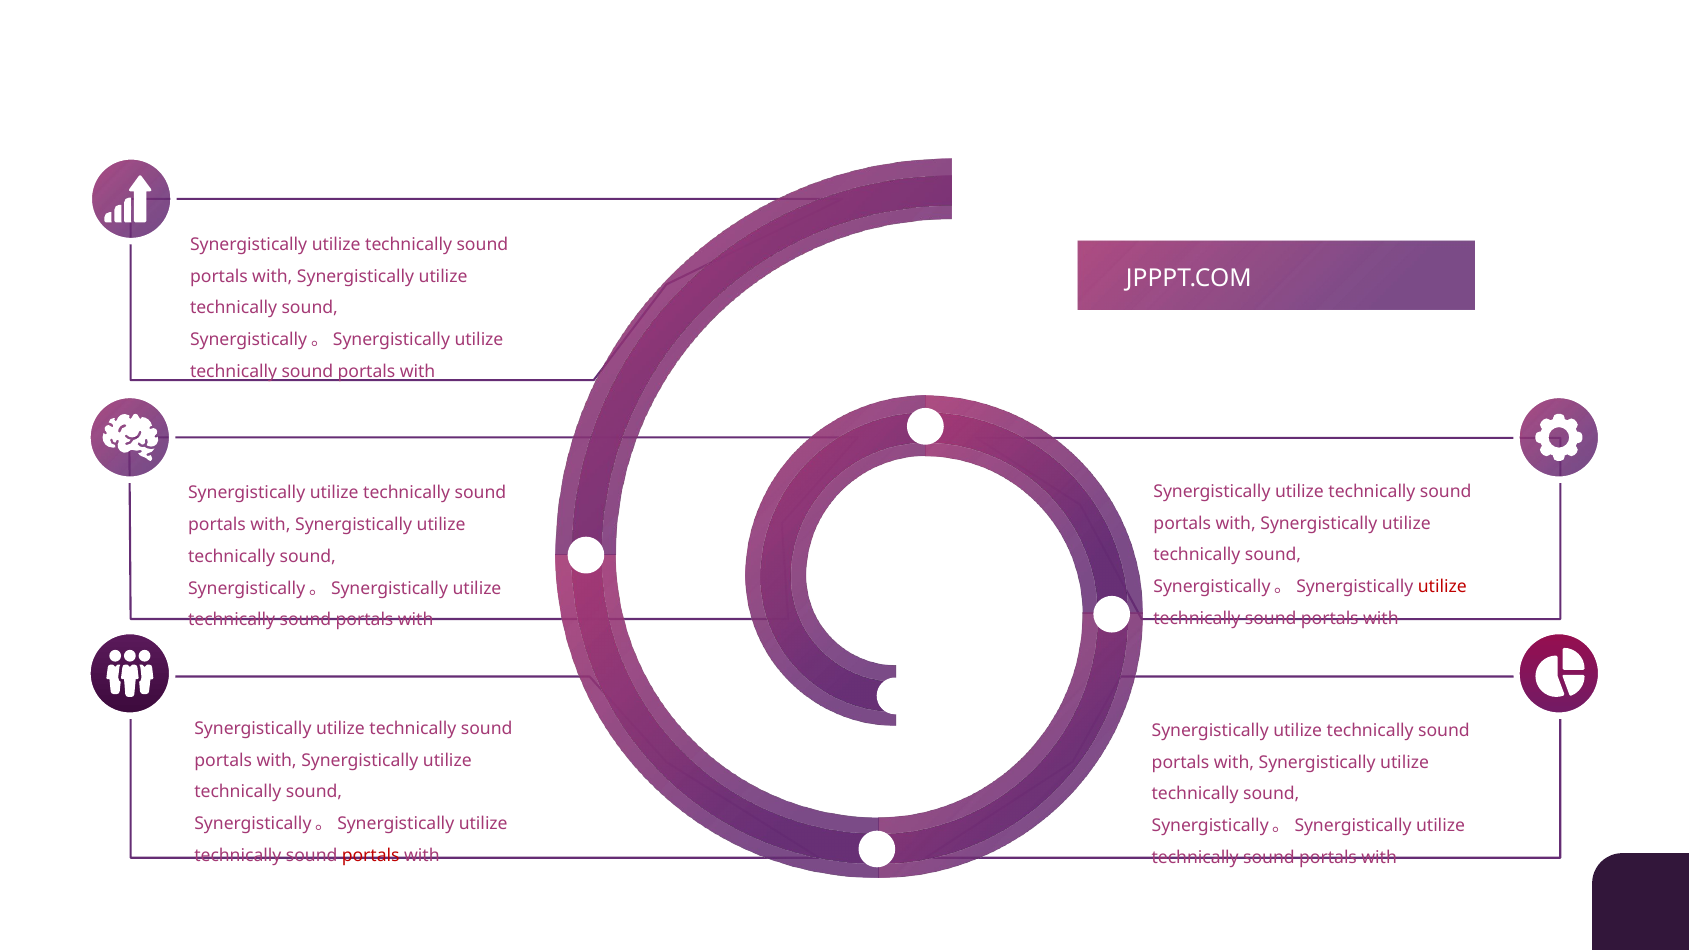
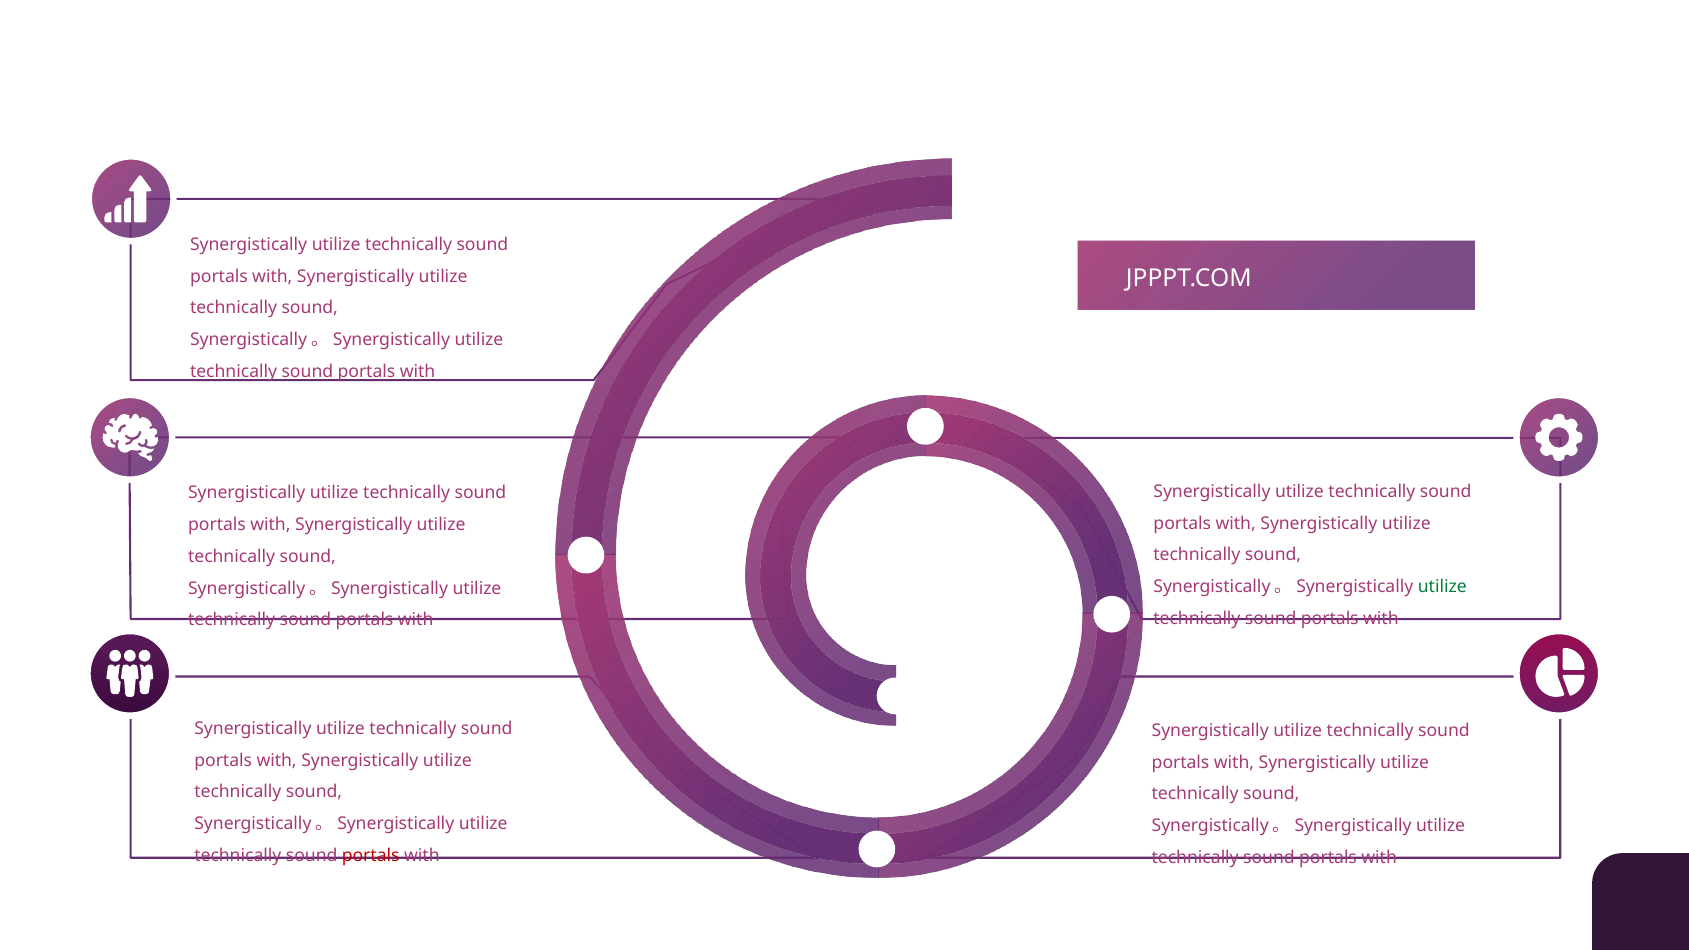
utilize at (1442, 587) colour: red -> green
